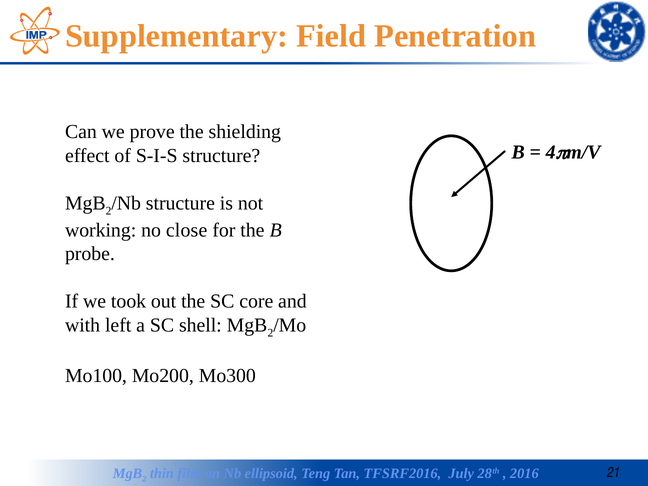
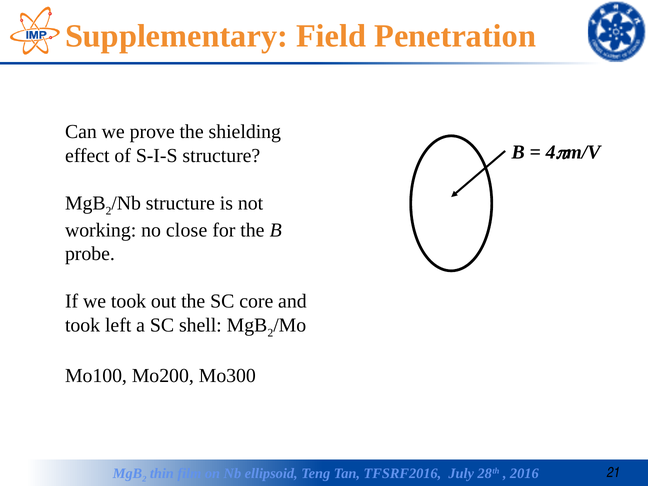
with at (83, 325): with -> took
